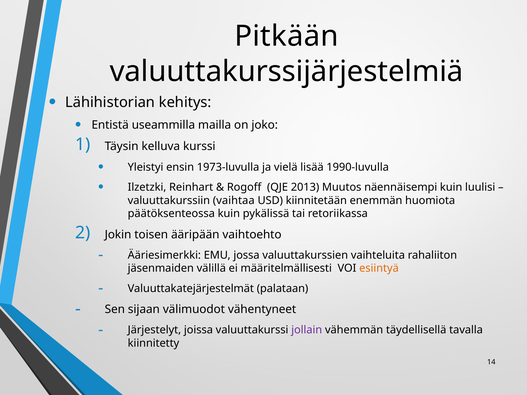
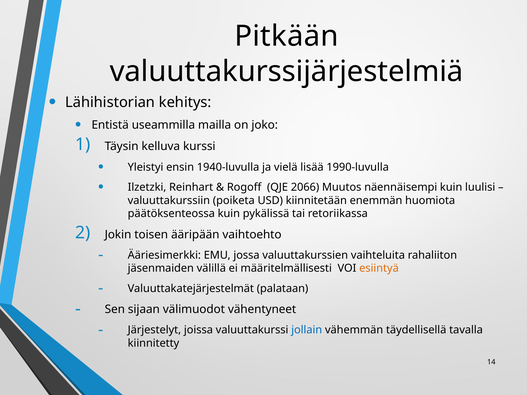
1973-luvulla: 1973-luvulla -> 1940-luvulla
2013: 2013 -> 2066
vaihtaa: vaihtaa -> poiketa
jollain colour: purple -> blue
